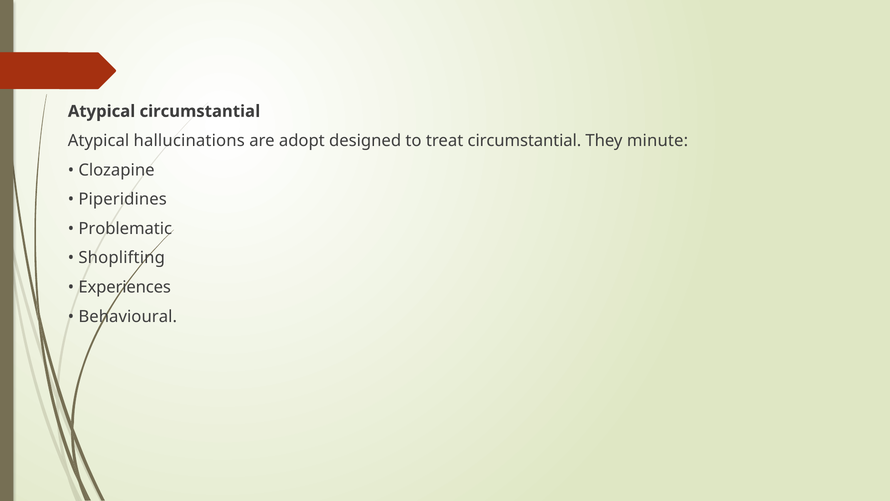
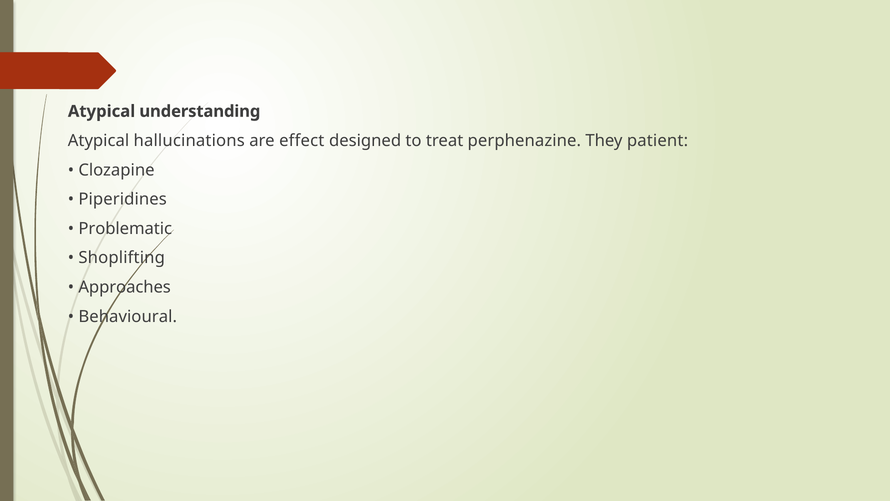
Atypical circumstantial: circumstantial -> understanding
adopt: adopt -> effect
treat circumstantial: circumstantial -> perphenazine
minute: minute -> patient
Experiences: Experiences -> Approaches
